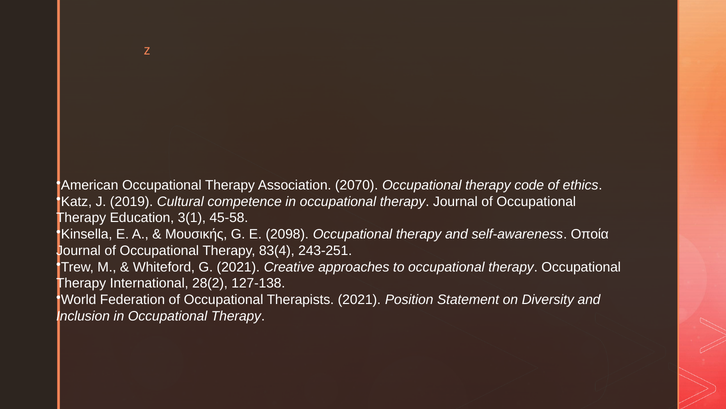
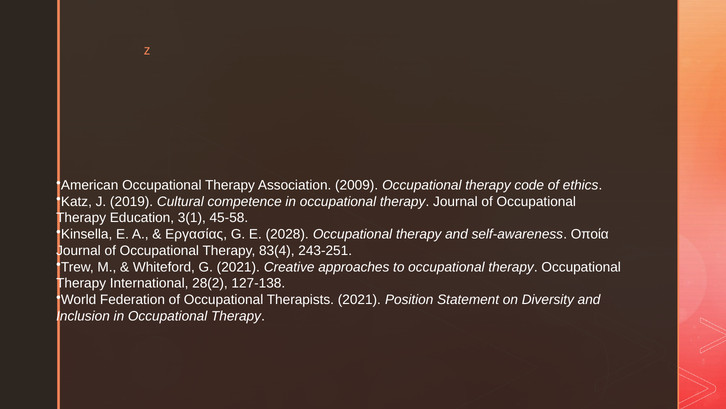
2070: 2070 -> 2009
Μουσικής: Μουσικής -> Εργασίας
2098: 2098 -> 2028
